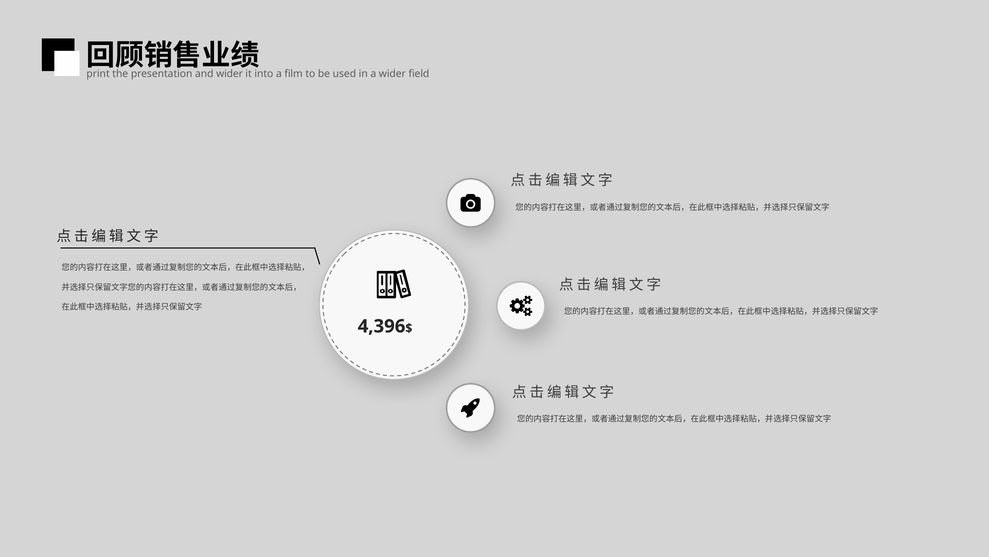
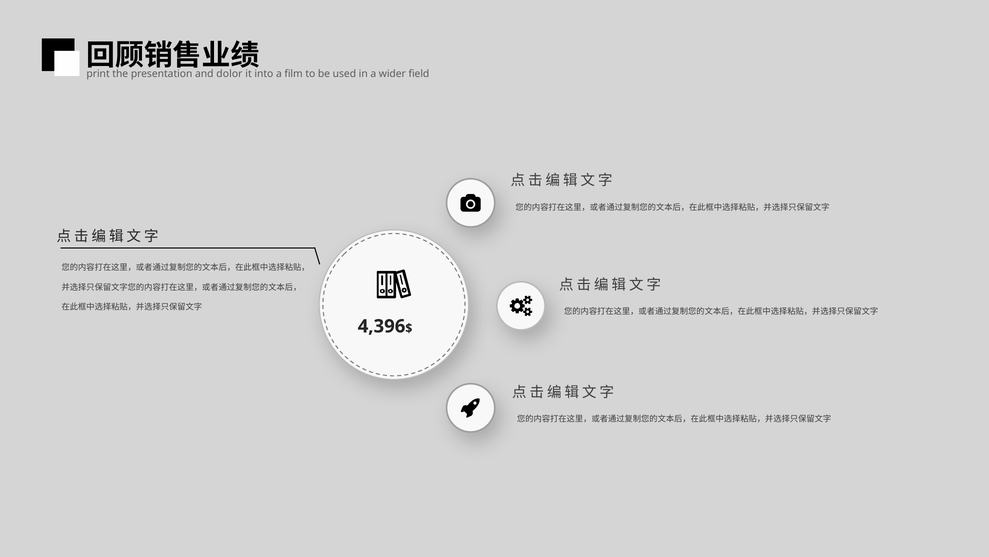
and wider: wider -> dolor
